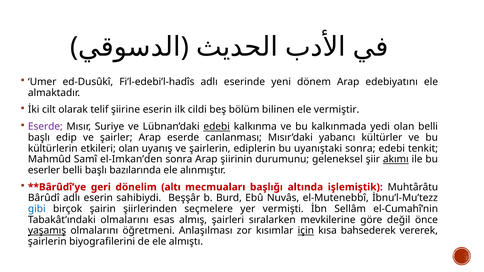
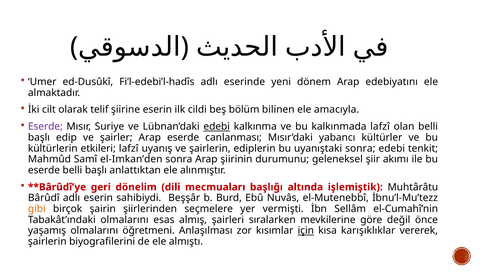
vermiştir: vermiştir -> amacıyla
kalkınmada yedi: yedi -> lafzî
etkileri olan: olan -> lafzî
akımı underline: present -> none
eserler at (44, 170): eserler -> eserde
bazılarında: bazılarında -> anlattıktan
altı: altı -> dili
gibi colour: blue -> orange
yaşamış underline: present -> none
bahsederek: bahsederek -> karışıklıklar
